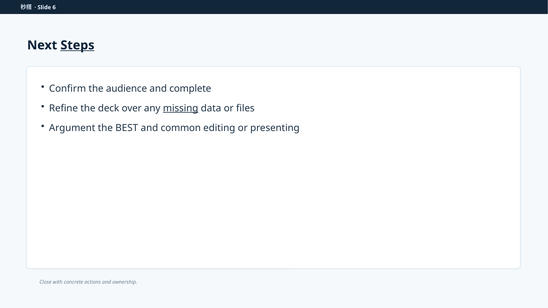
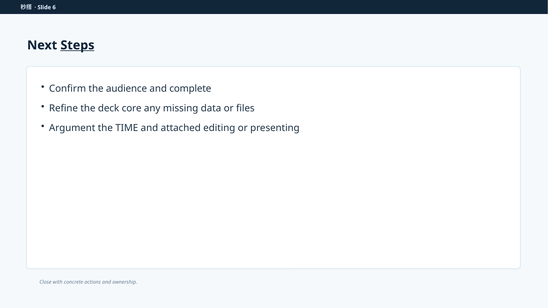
over: over -> core
missing underline: present -> none
BEST: BEST -> TIME
common: common -> attached
